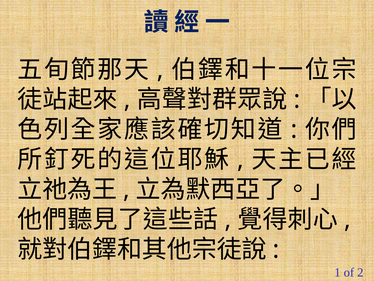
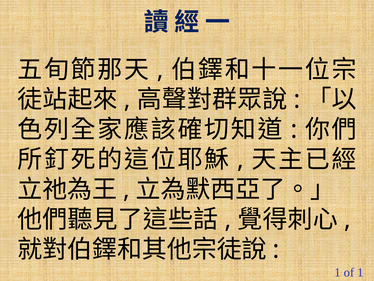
of 2: 2 -> 1
